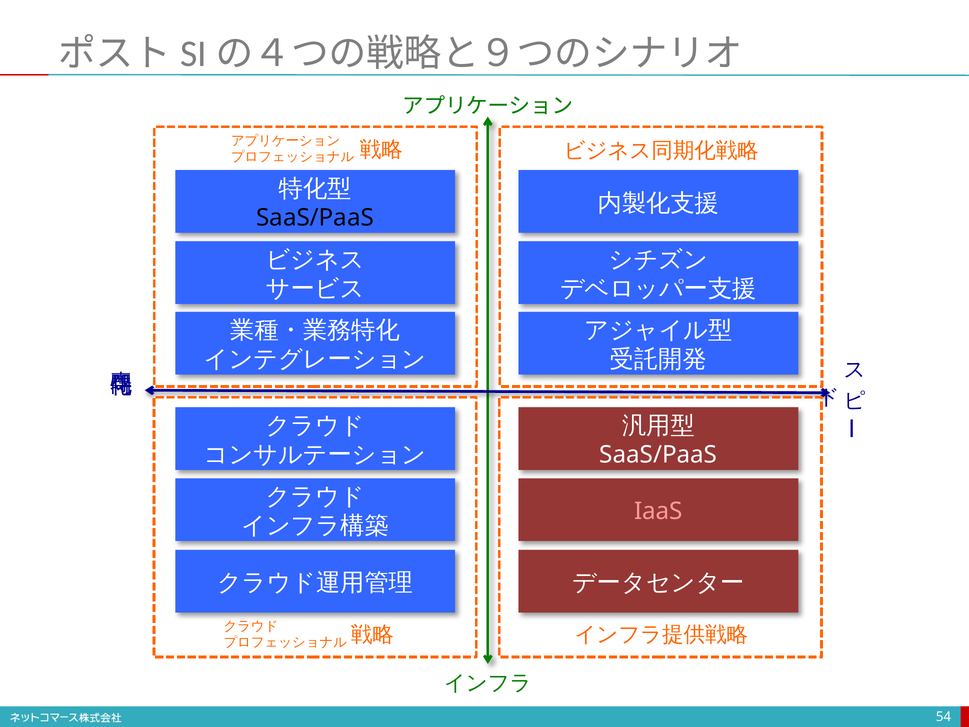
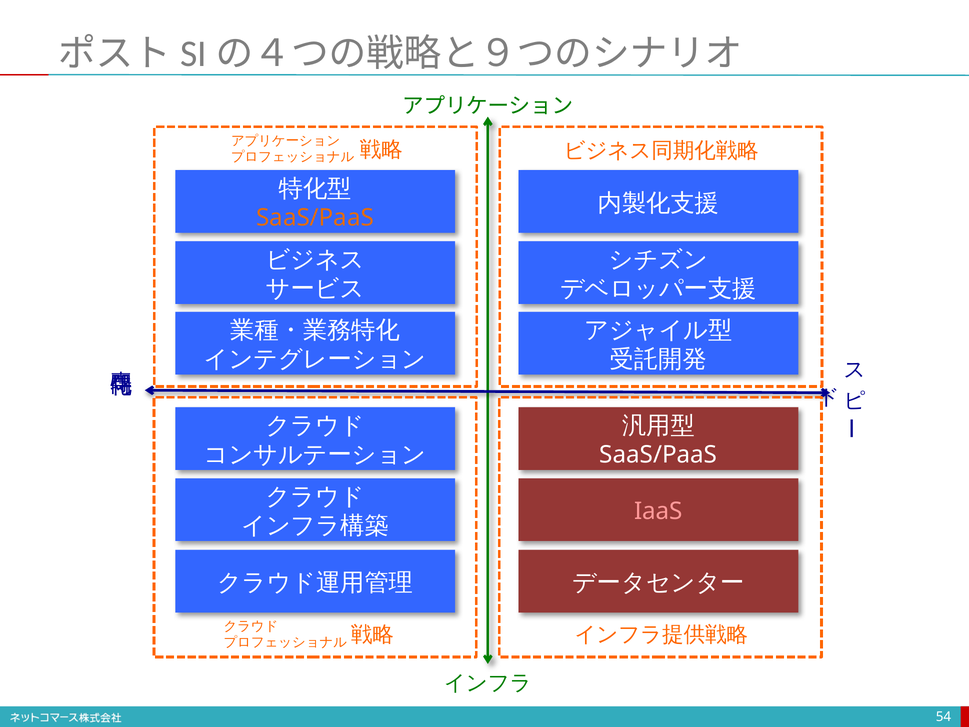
SaaS/PaaS at (315, 218) colour: black -> orange
